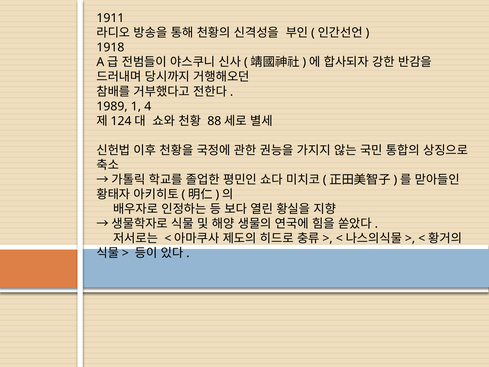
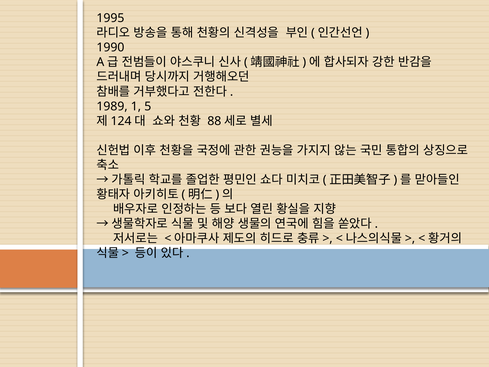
1911: 1911 -> 1995
1918: 1918 -> 1990
4: 4 -> 5
